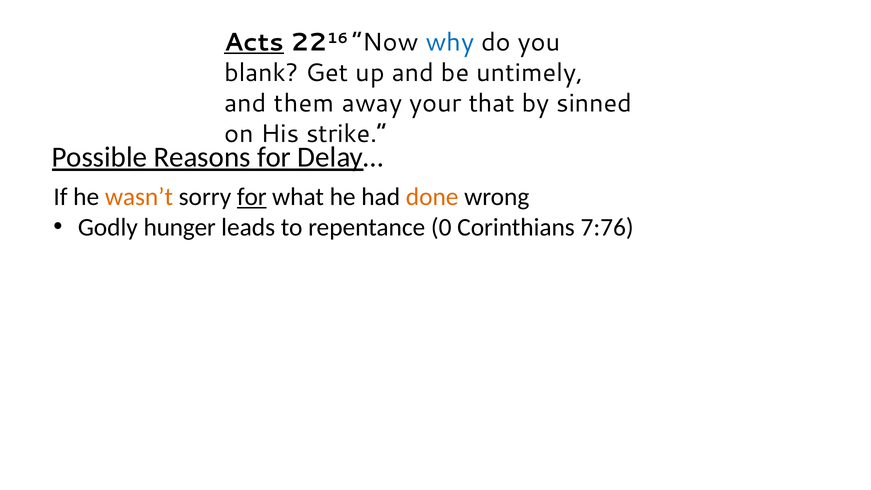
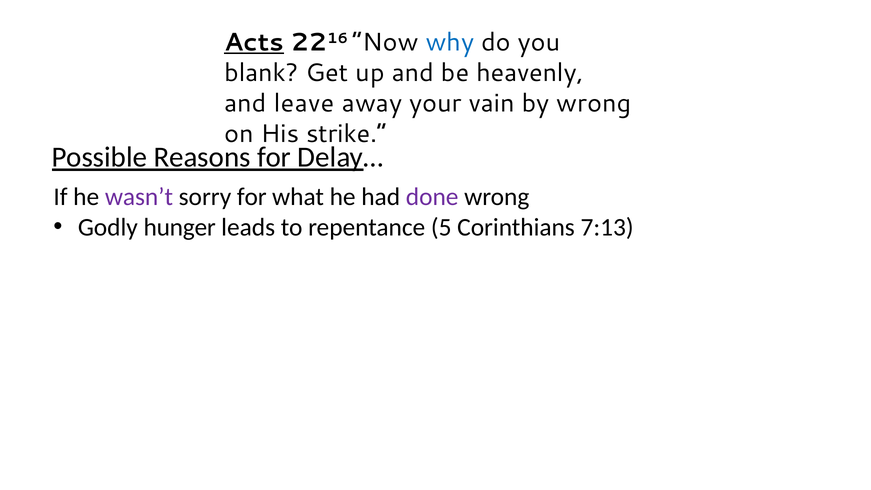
untimely: untimely -> heavenly
them: them -> leave
that: that -> vain
by sinned: sinned -> wrong
wasn’t colour: orange -> purple
for at (252, 197) underline: present -> none
done colour: orange -> purple
0: 0 -> 5
7:76: 7:76 -> 7:13
